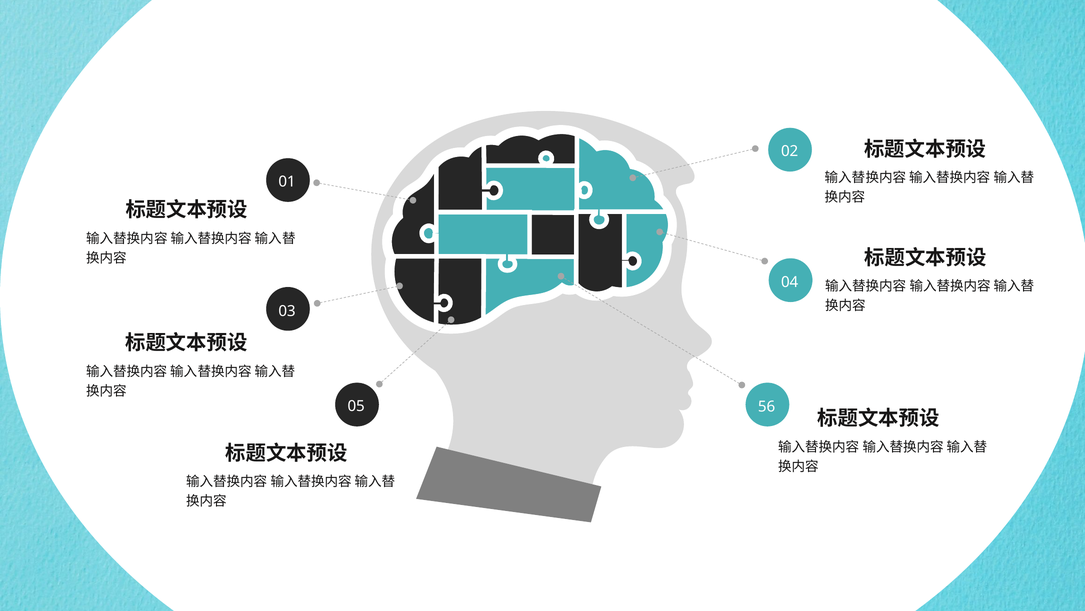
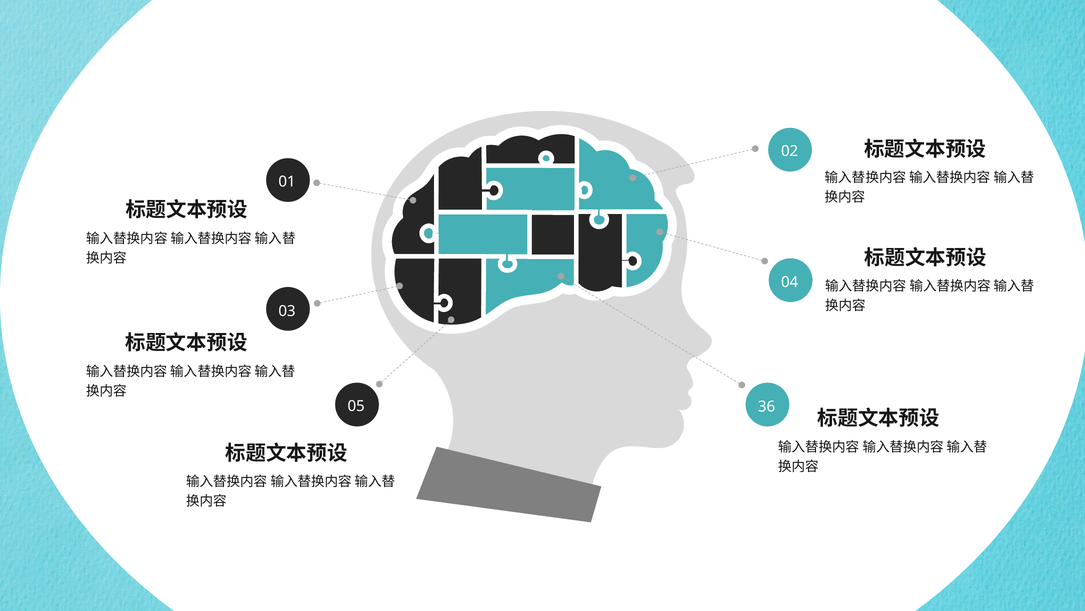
56: 56 -> 36
